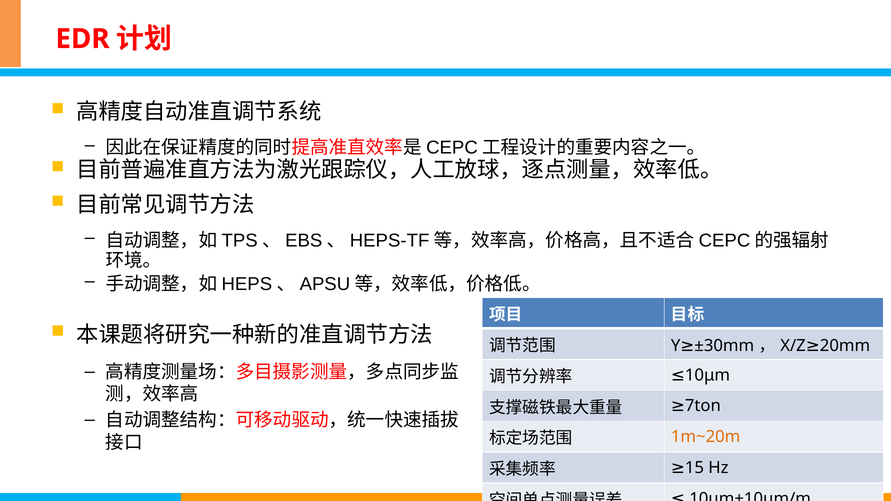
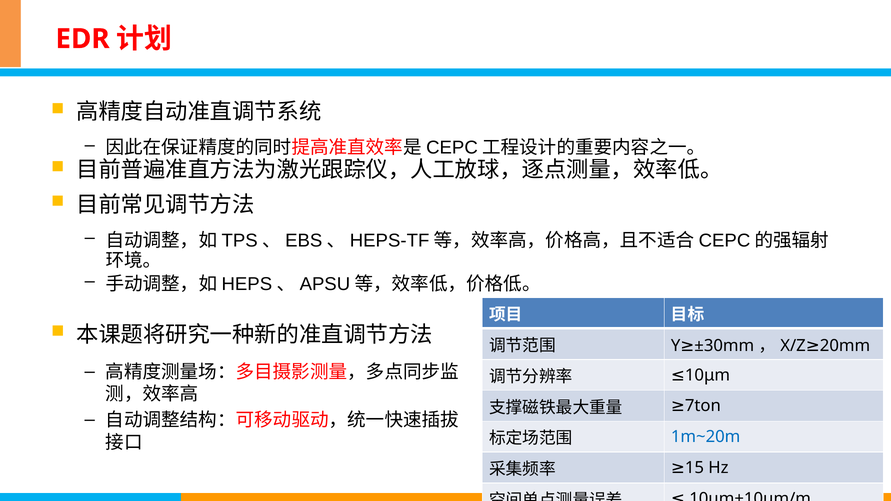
1m~20m colour: orange -> blue
